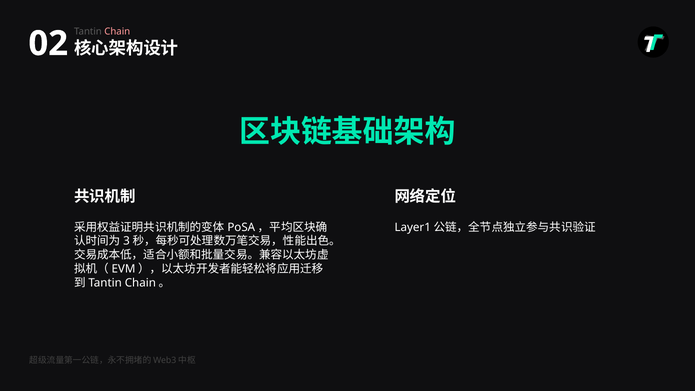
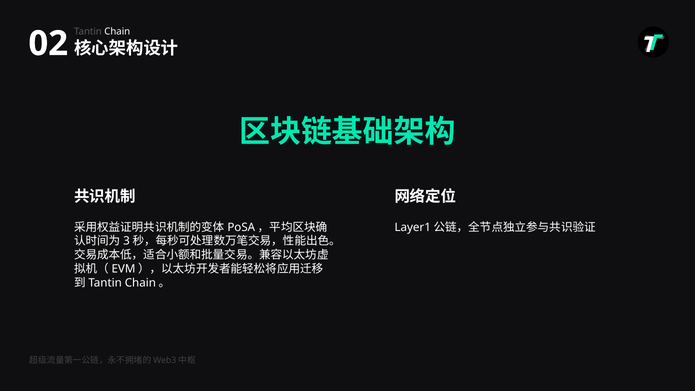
Chain colour: pink -> white
